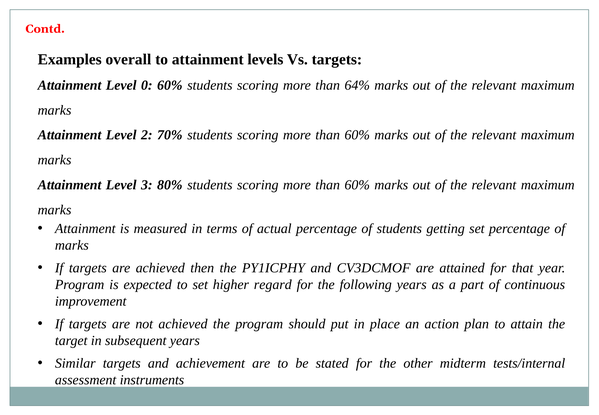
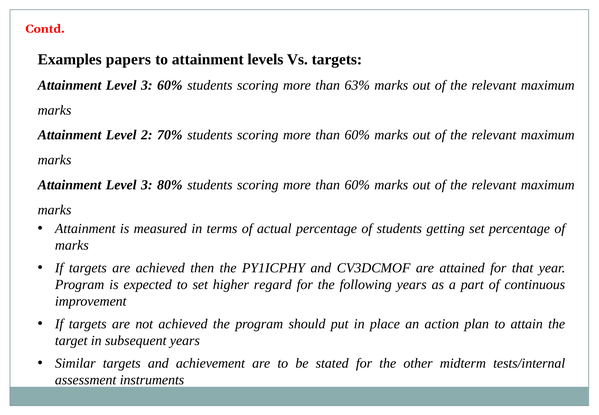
overall: overall -> papers
0 at (147, 85): 0 -> 3
64%: 64% -> 63%
